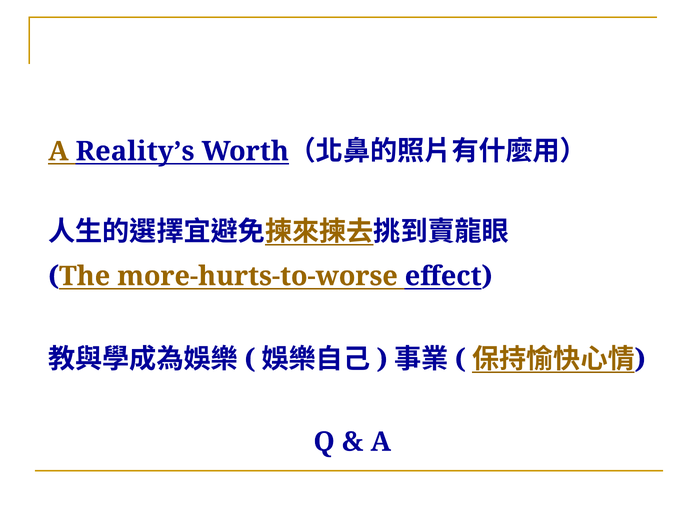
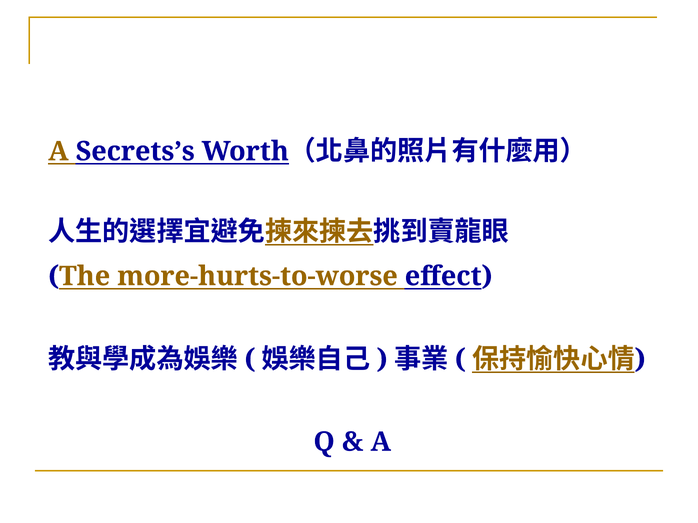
Reality’s: Reality’s -> Secrets’s
